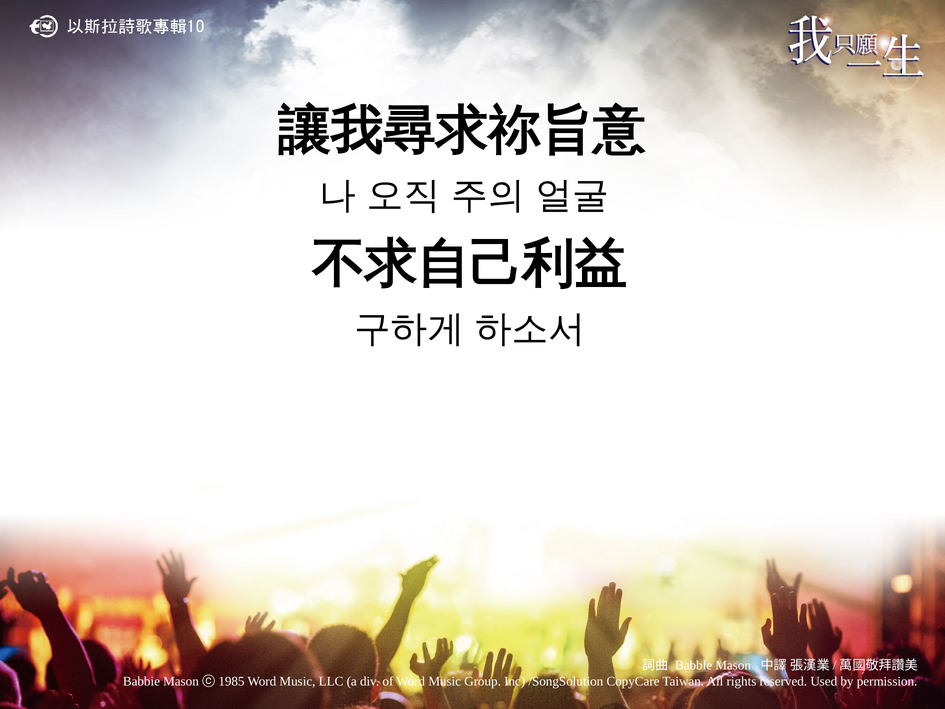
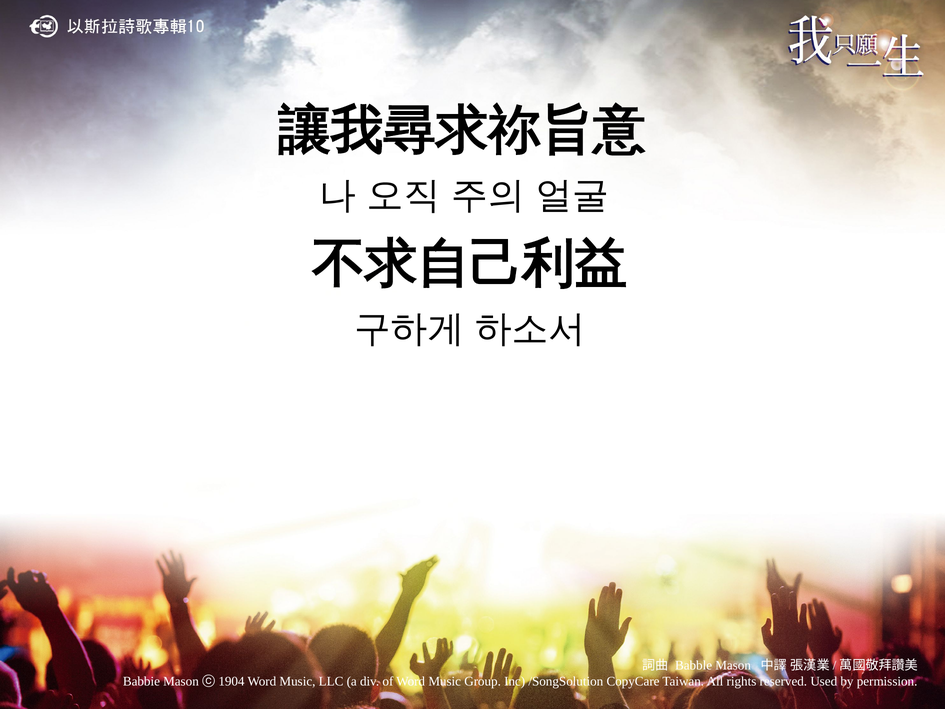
1985: 1985 -> 1904
